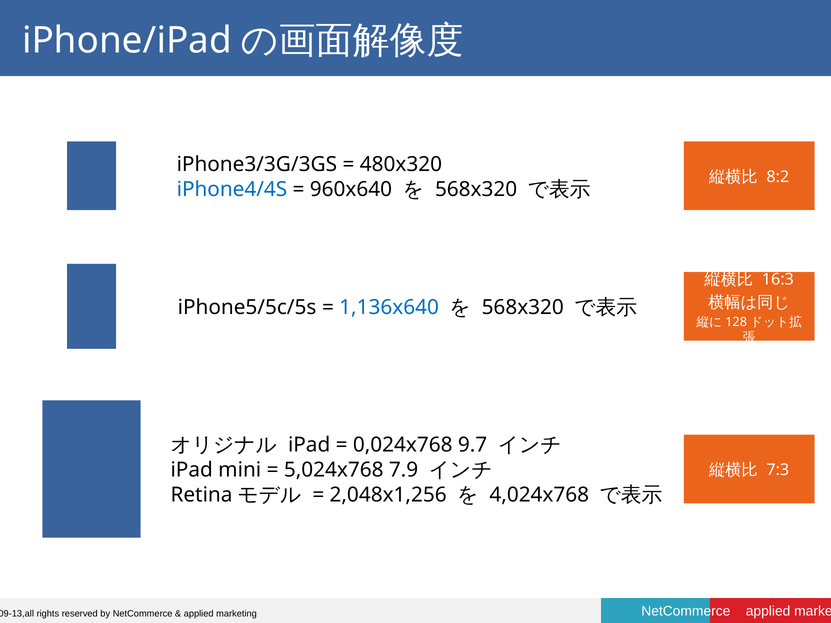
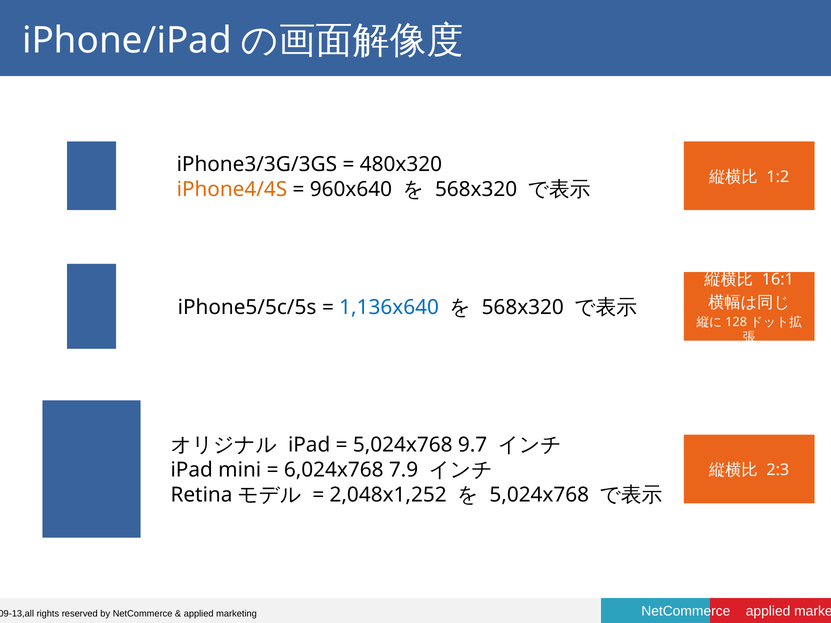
8:2: 8:2 -> 1:2
iPhone4/4S colour: blue -> orange
16:3: 16:3 -> 16:1
0,024x768 at (403, 445): 0,024x768 -> 5,024x768
7:3: 7:3 -> 2:3
5,024x768: 5,024x768 -> 6,024x768
2,048x1,256: 2,048x1,256 -> 2,048x1,252
4,024x768 at (539, 495): 4,024x768 -> 5,024x768
